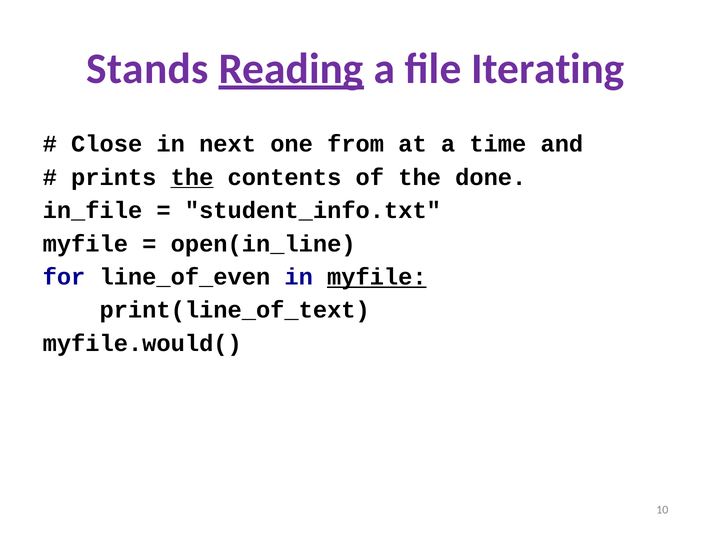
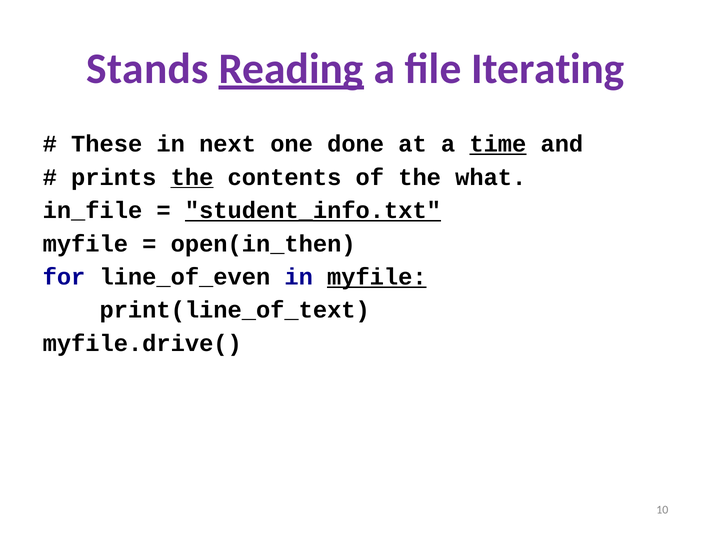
Close: Close -> These
from: from -> done
time underline: none -> present
done: done -> what
student_info.txt underline: none -> present
open(in_line: open(in_line -> open(in_then
myfile.would(: myfile.would( -> myfile.drive(
